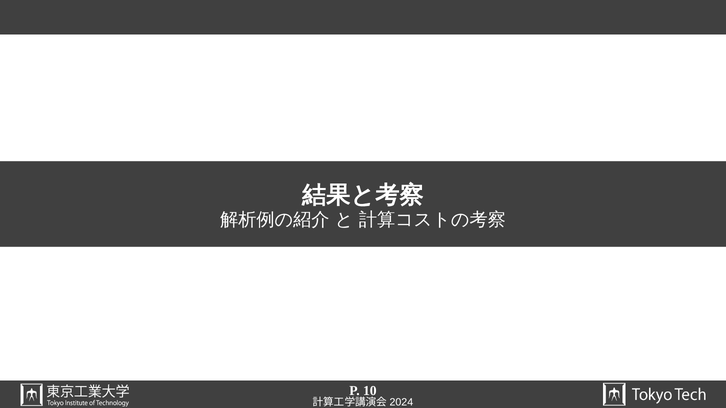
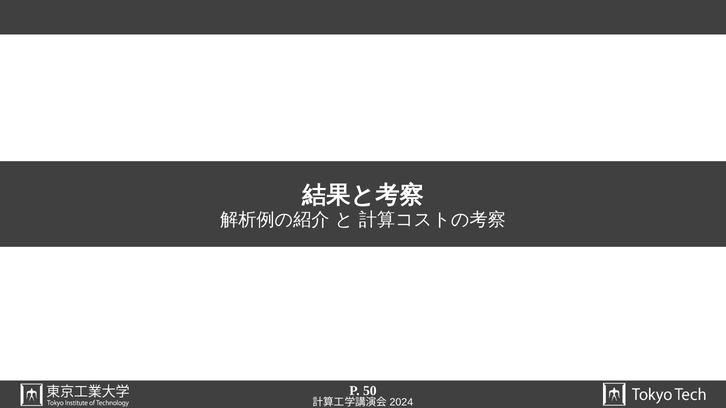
10: 10 -> 50
